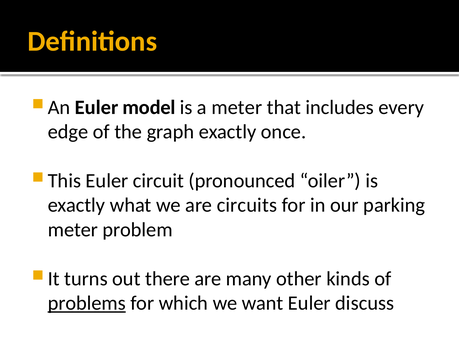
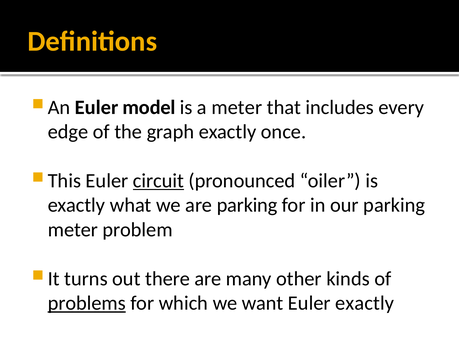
circuit underline: none -> present
are circuits: circuits -> parking
Euler discuss: discuss -> exactly
